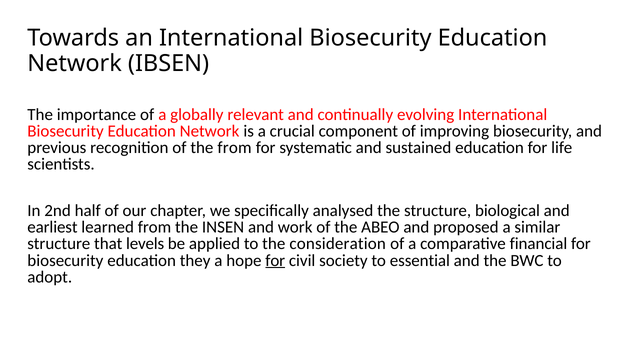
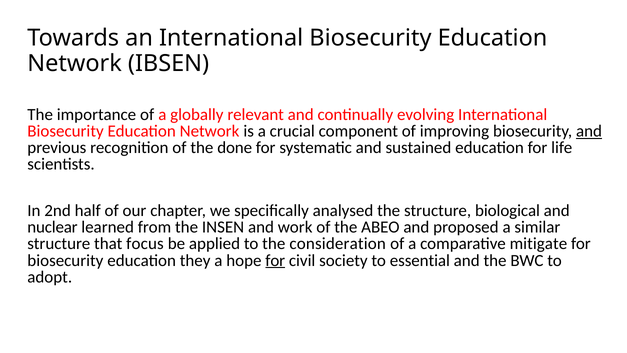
and at (589, 131) underline: none -> present
the from: from -> done
earliest: earliest -> nuclear
levels: levels -> focus
financial: financial -> mitigate
